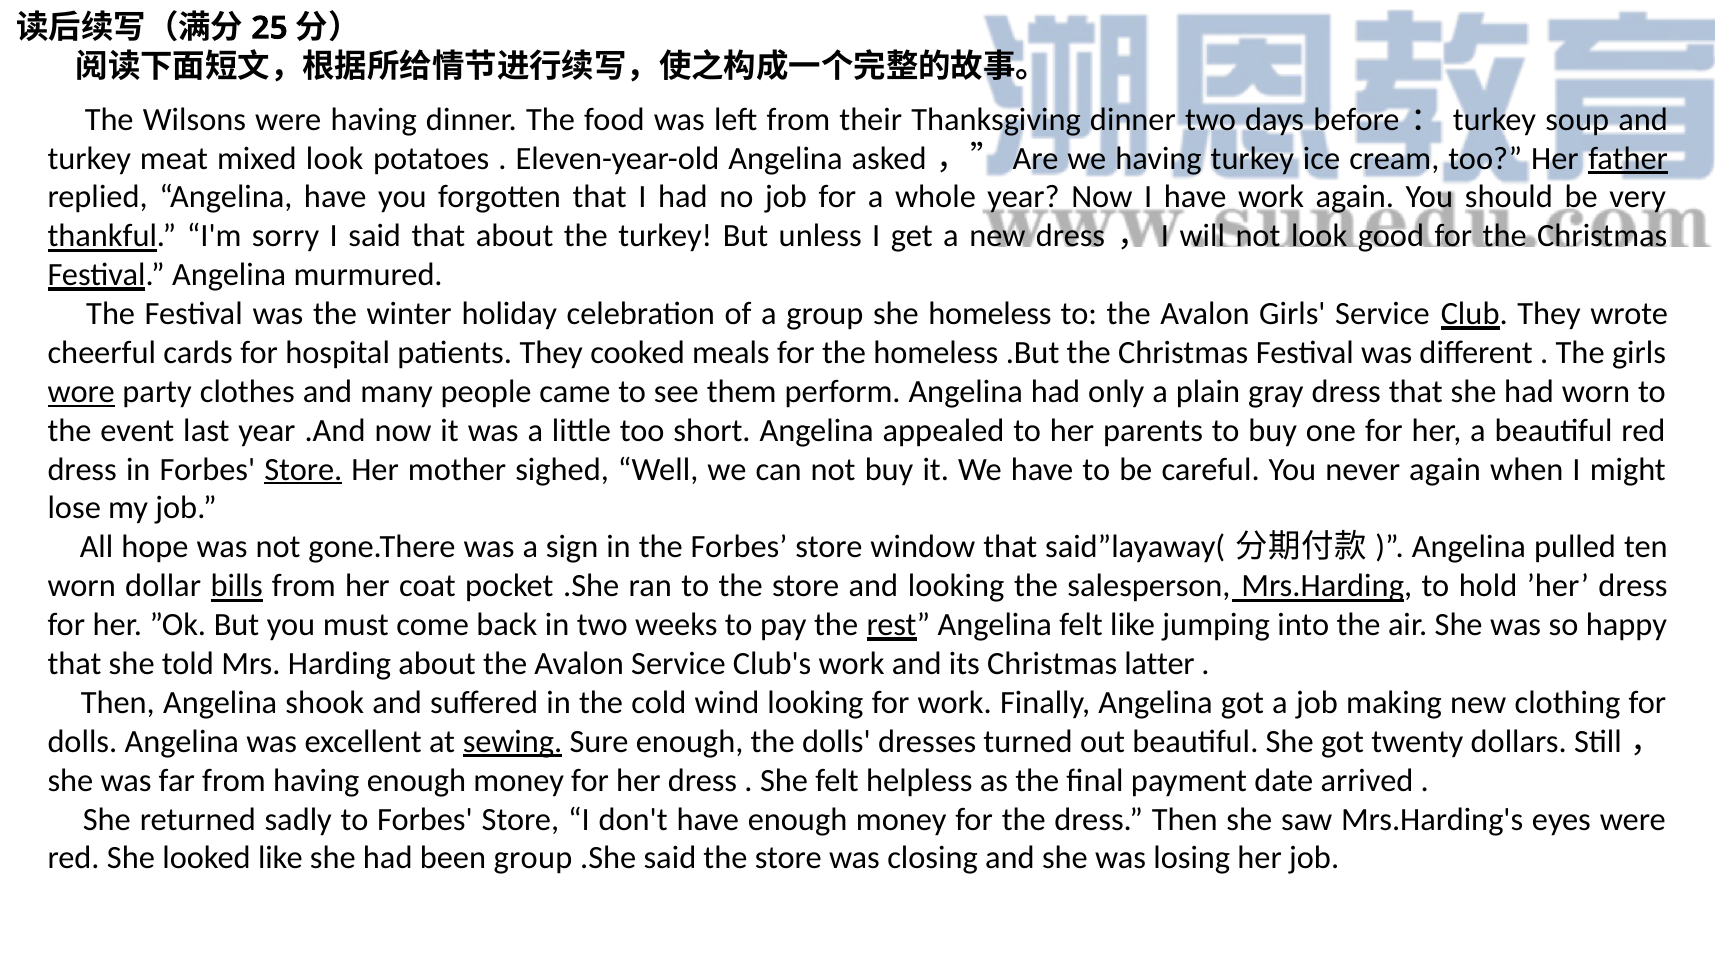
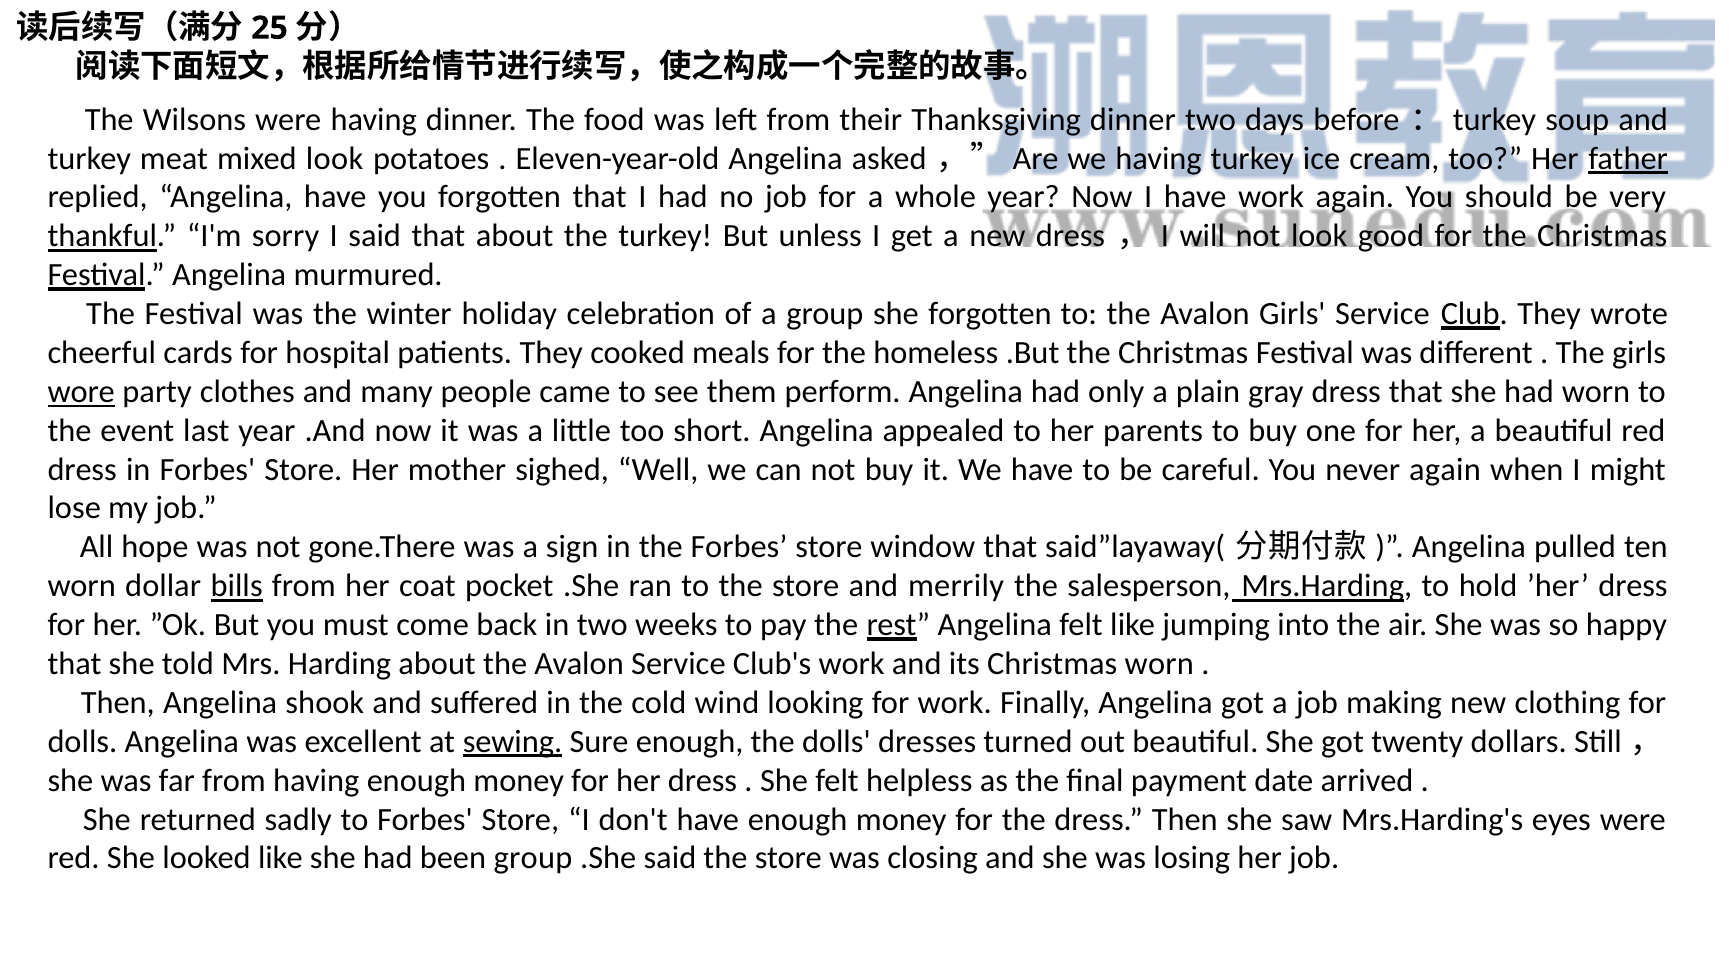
she homeless: homeless -> forgotten
Store at (303, 470) underline: present -> none
and looking: looking -> merrily
Christmas latter: latter -> worn
